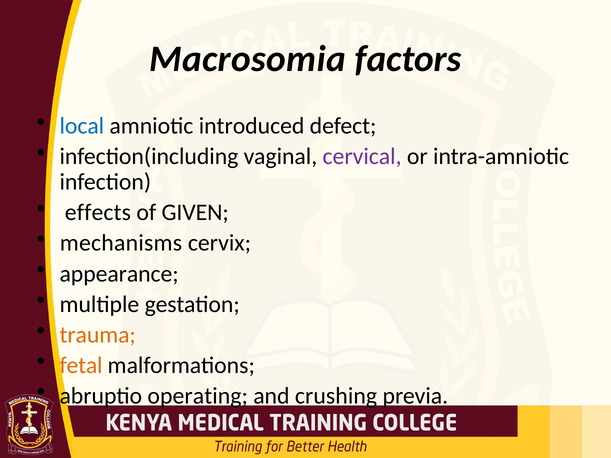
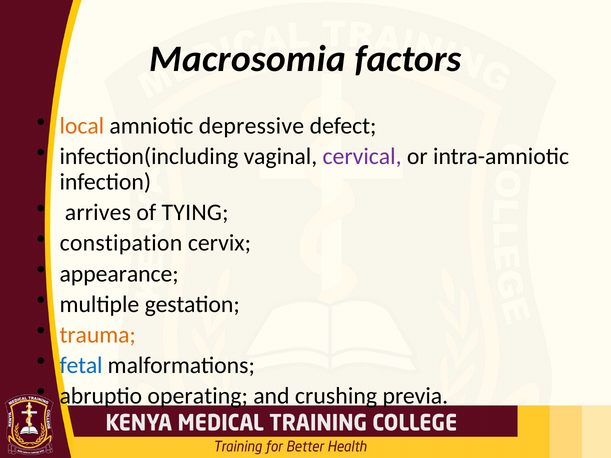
local colour: blue -> orange
introduced: introduced -> depressive
effects: effects -> arrives
GIVEN: GIVEN -> TYING
mechanisms: mechanisms -> constipation
fetal colour: orange -> blue
